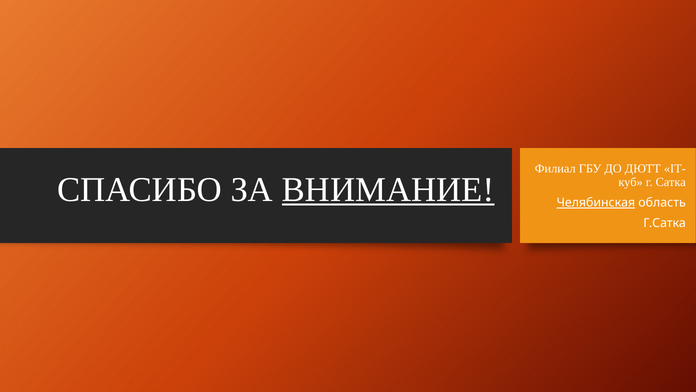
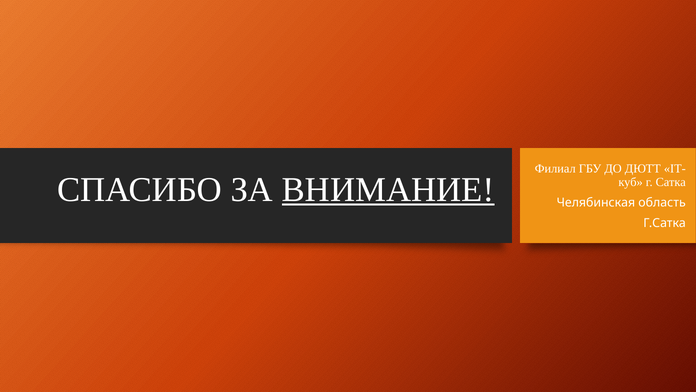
Челябинская underline: present -> none
